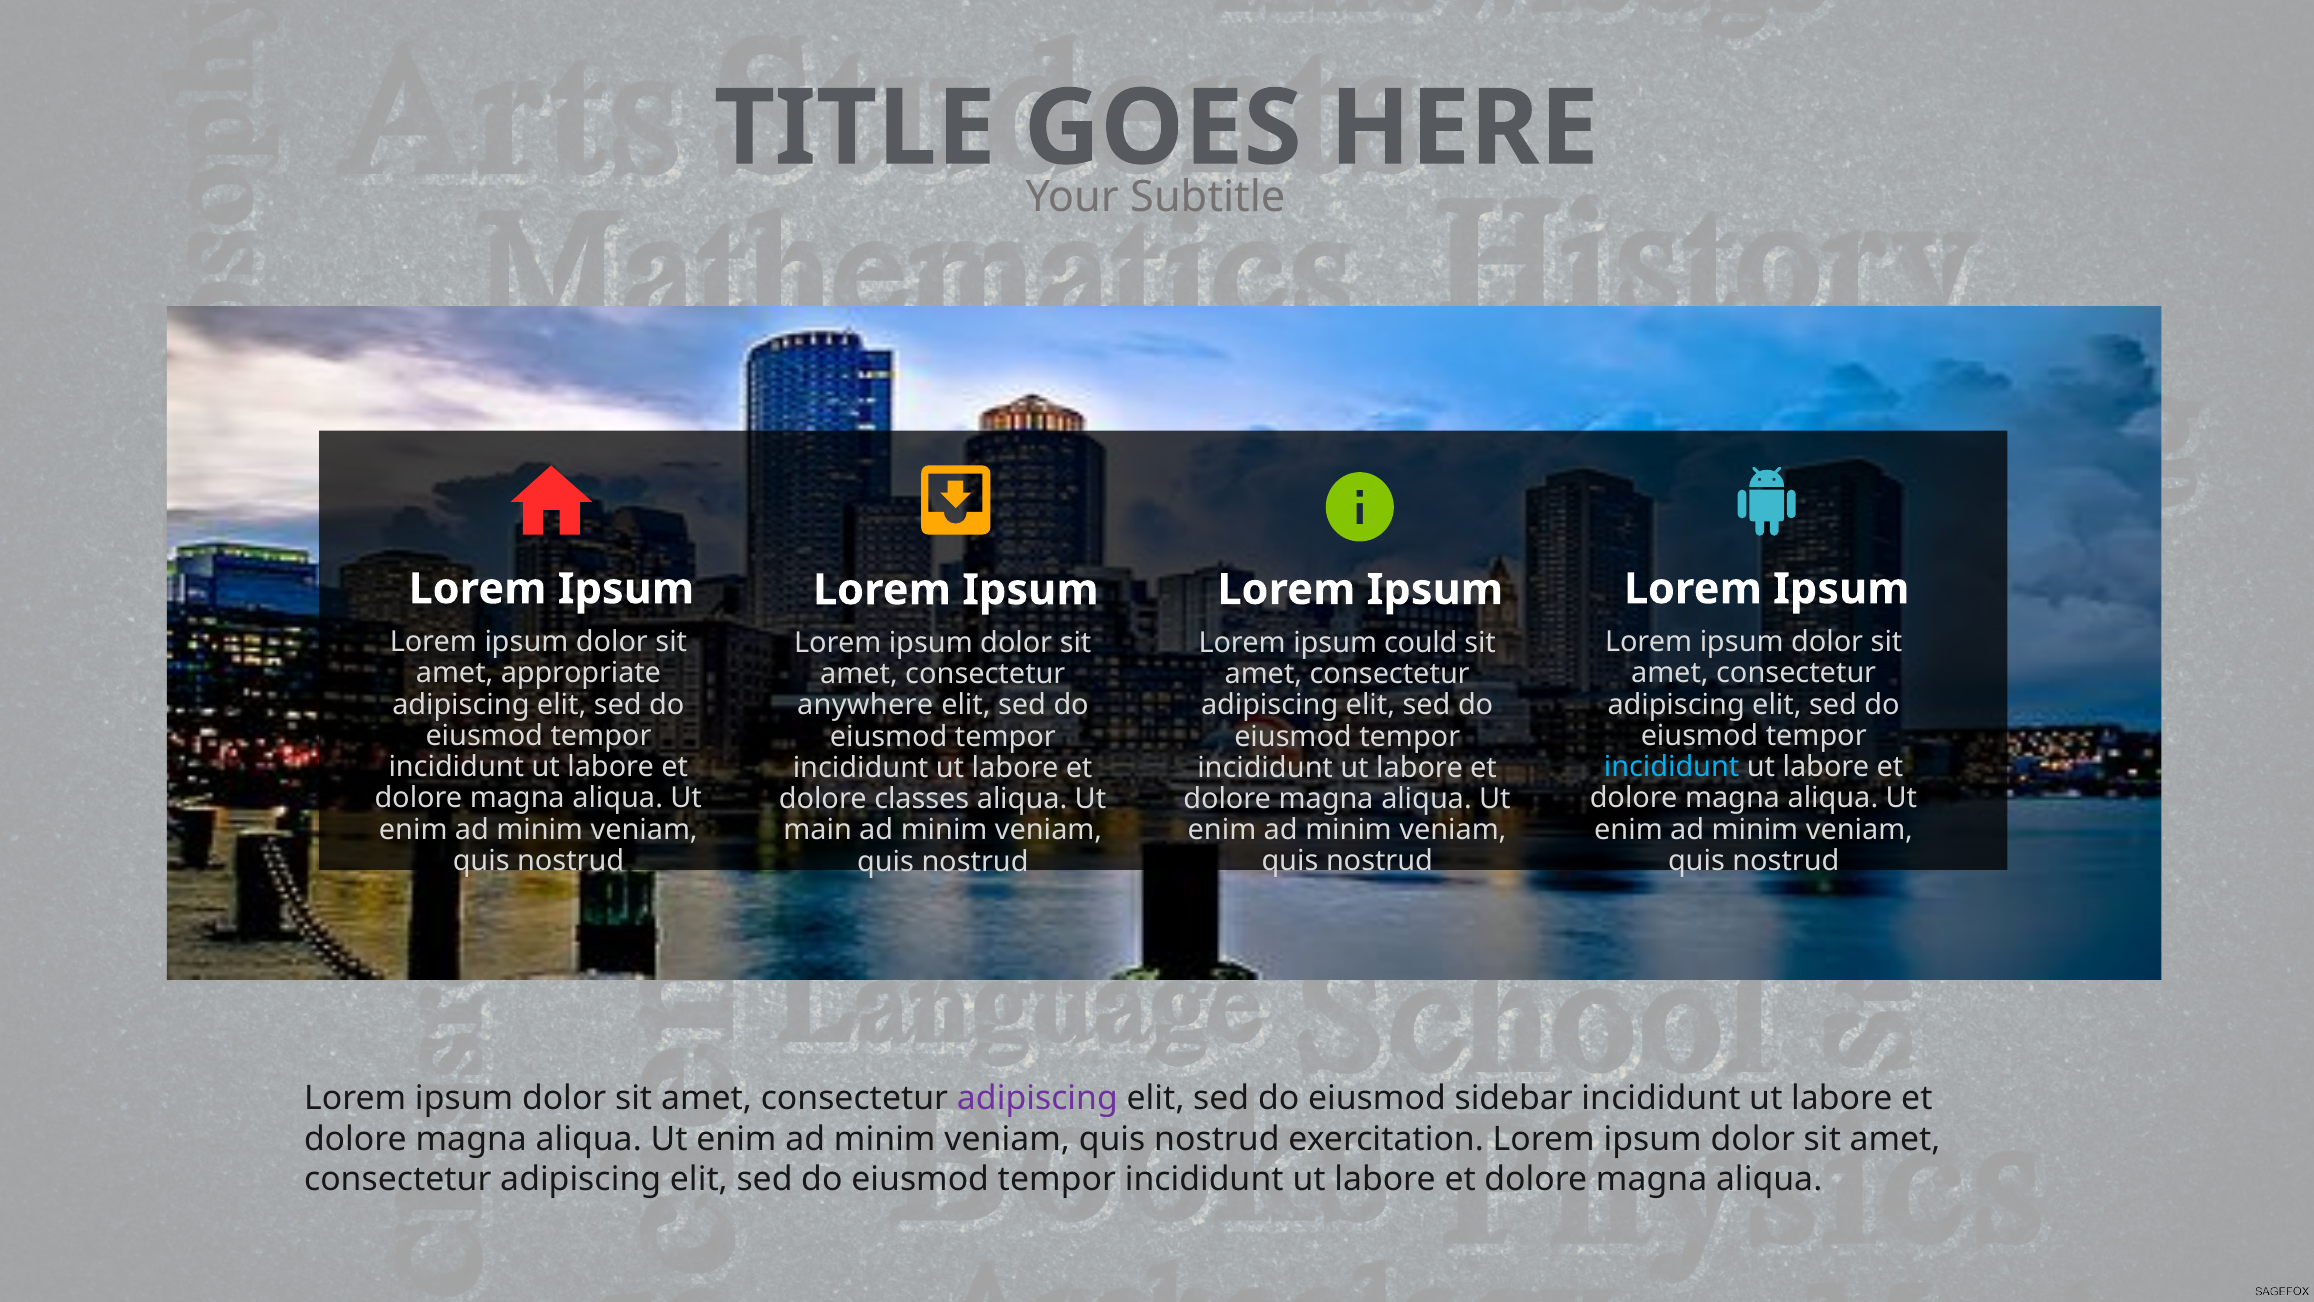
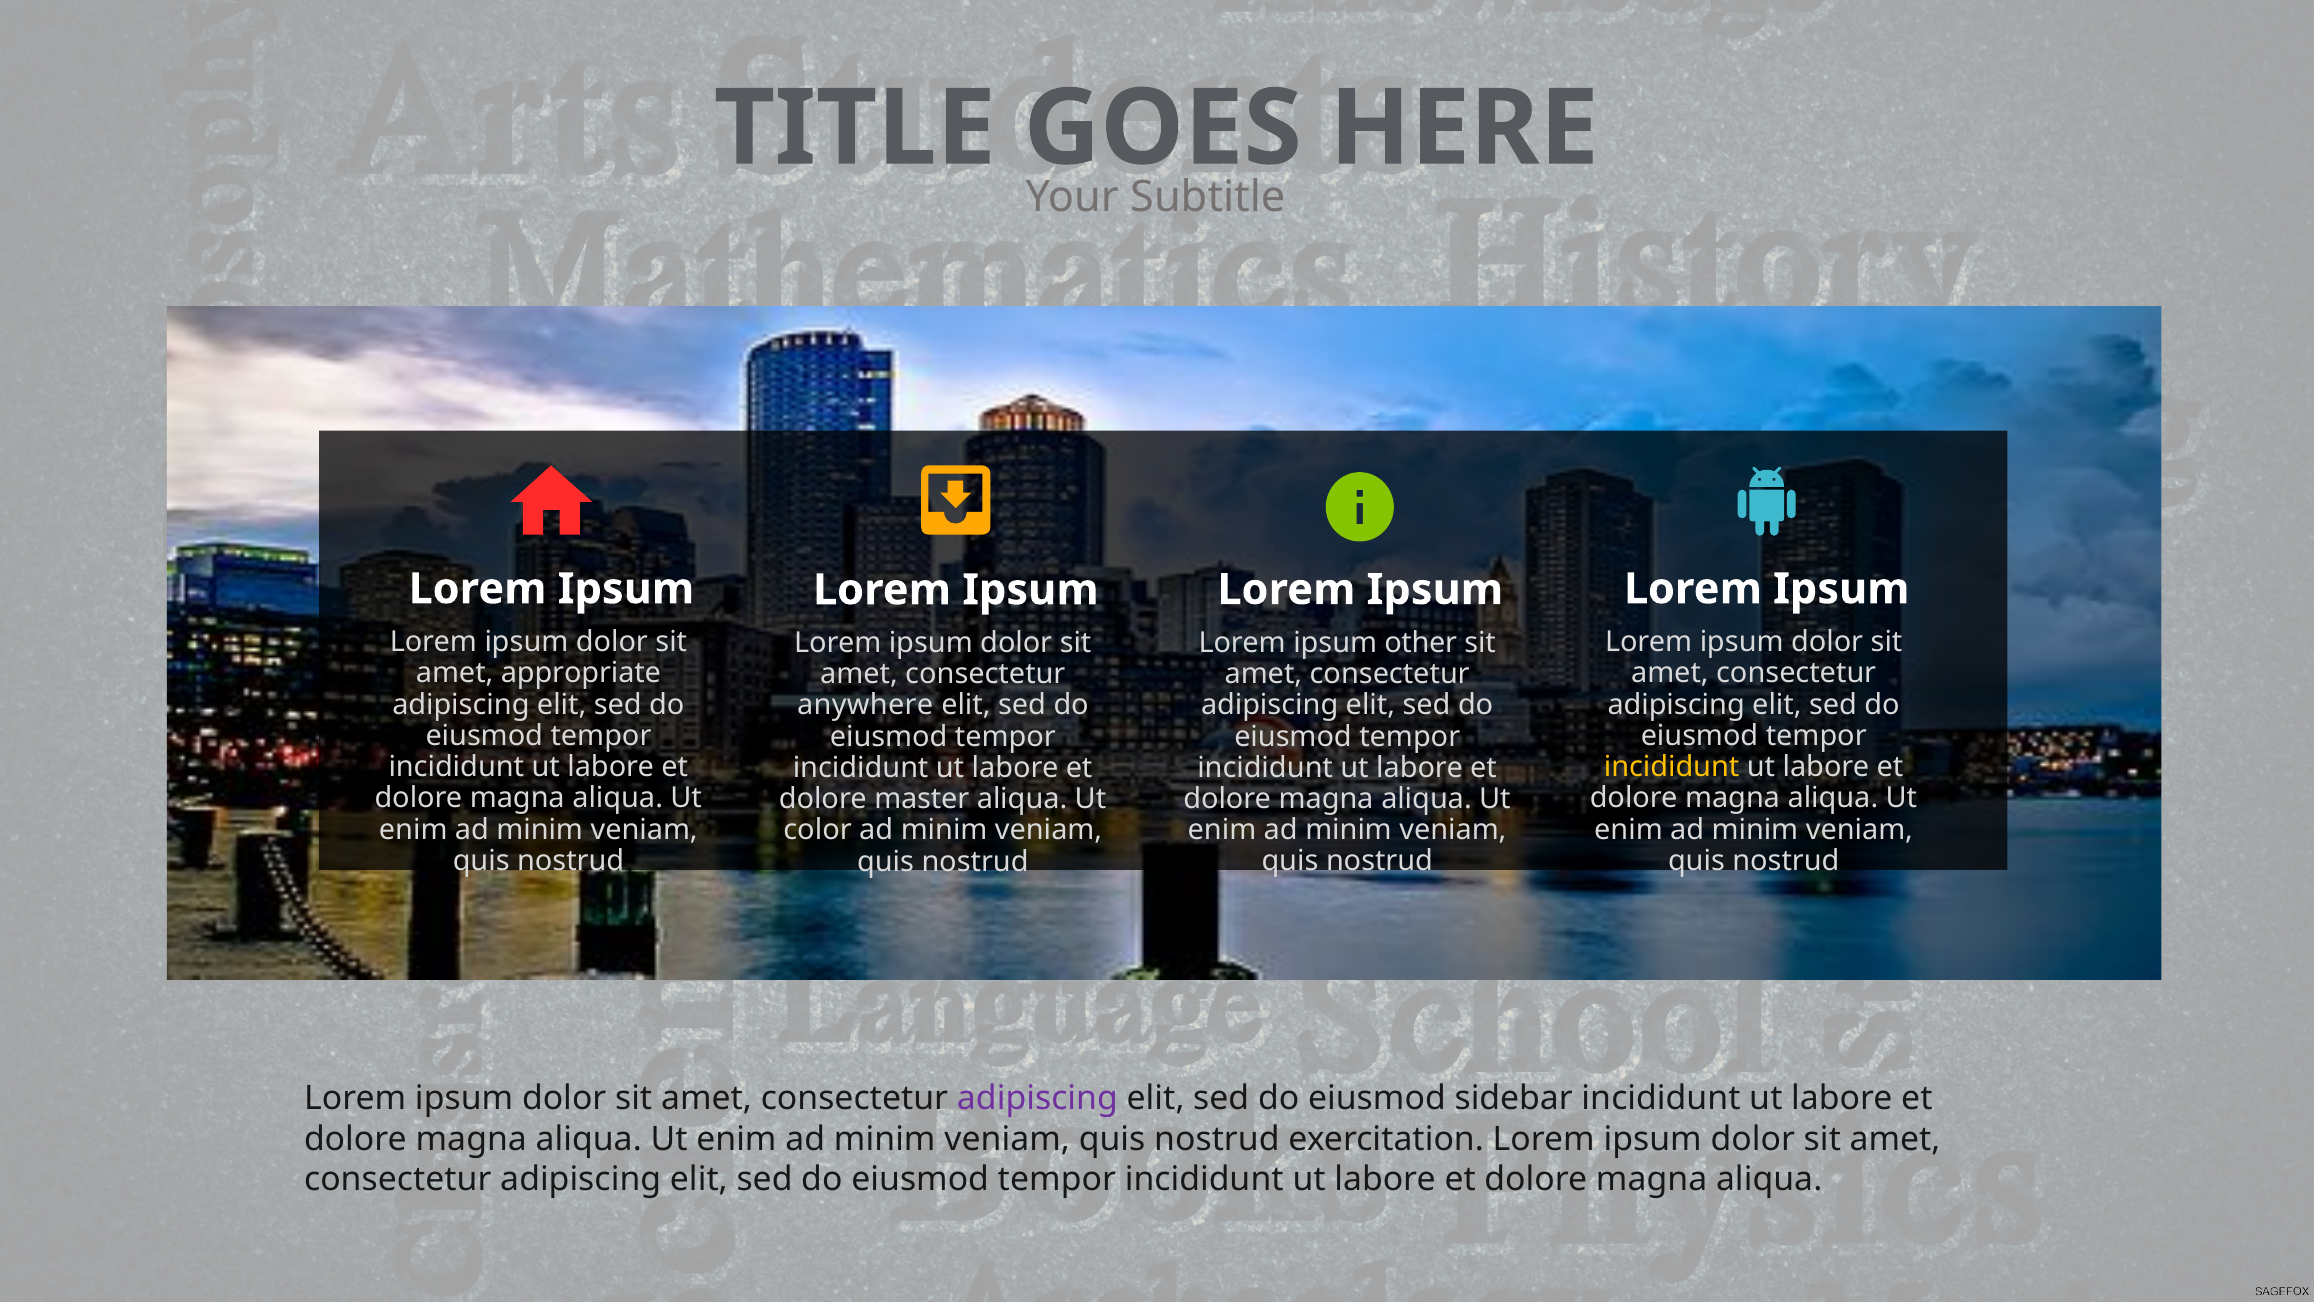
could: could -> other
incididunt at (1672, 767) colour: light blue -> yellow
classes: classes -> master
main: main -> color
